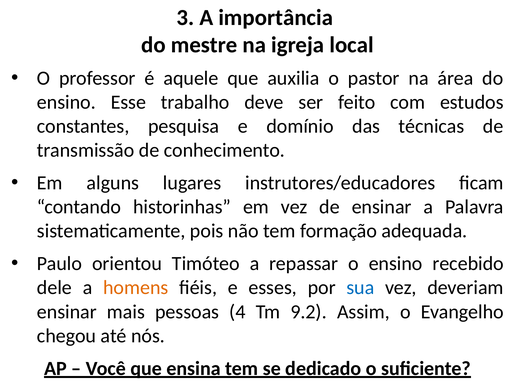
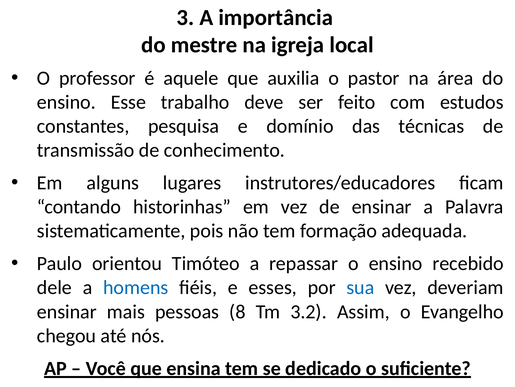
homens colour: orange -> blue
4: 4 -> 8
9.2: 9.2 -> 3.2
